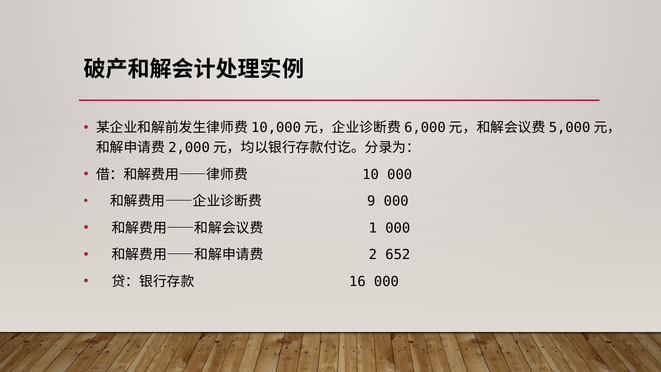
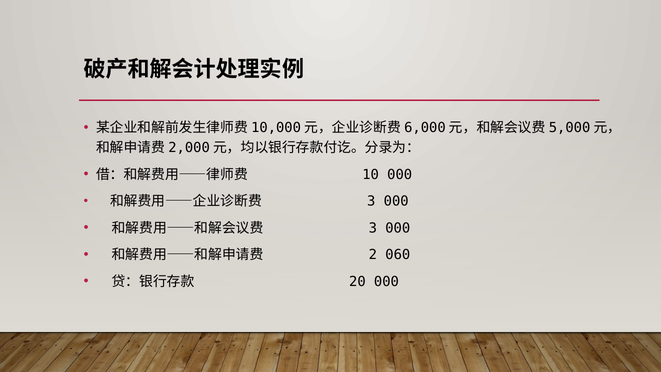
9 at (371, 201): 9 -> 3
1 at (373, 228): 1 -> 3
652: 652 -> 060
16: 16 -> 20
